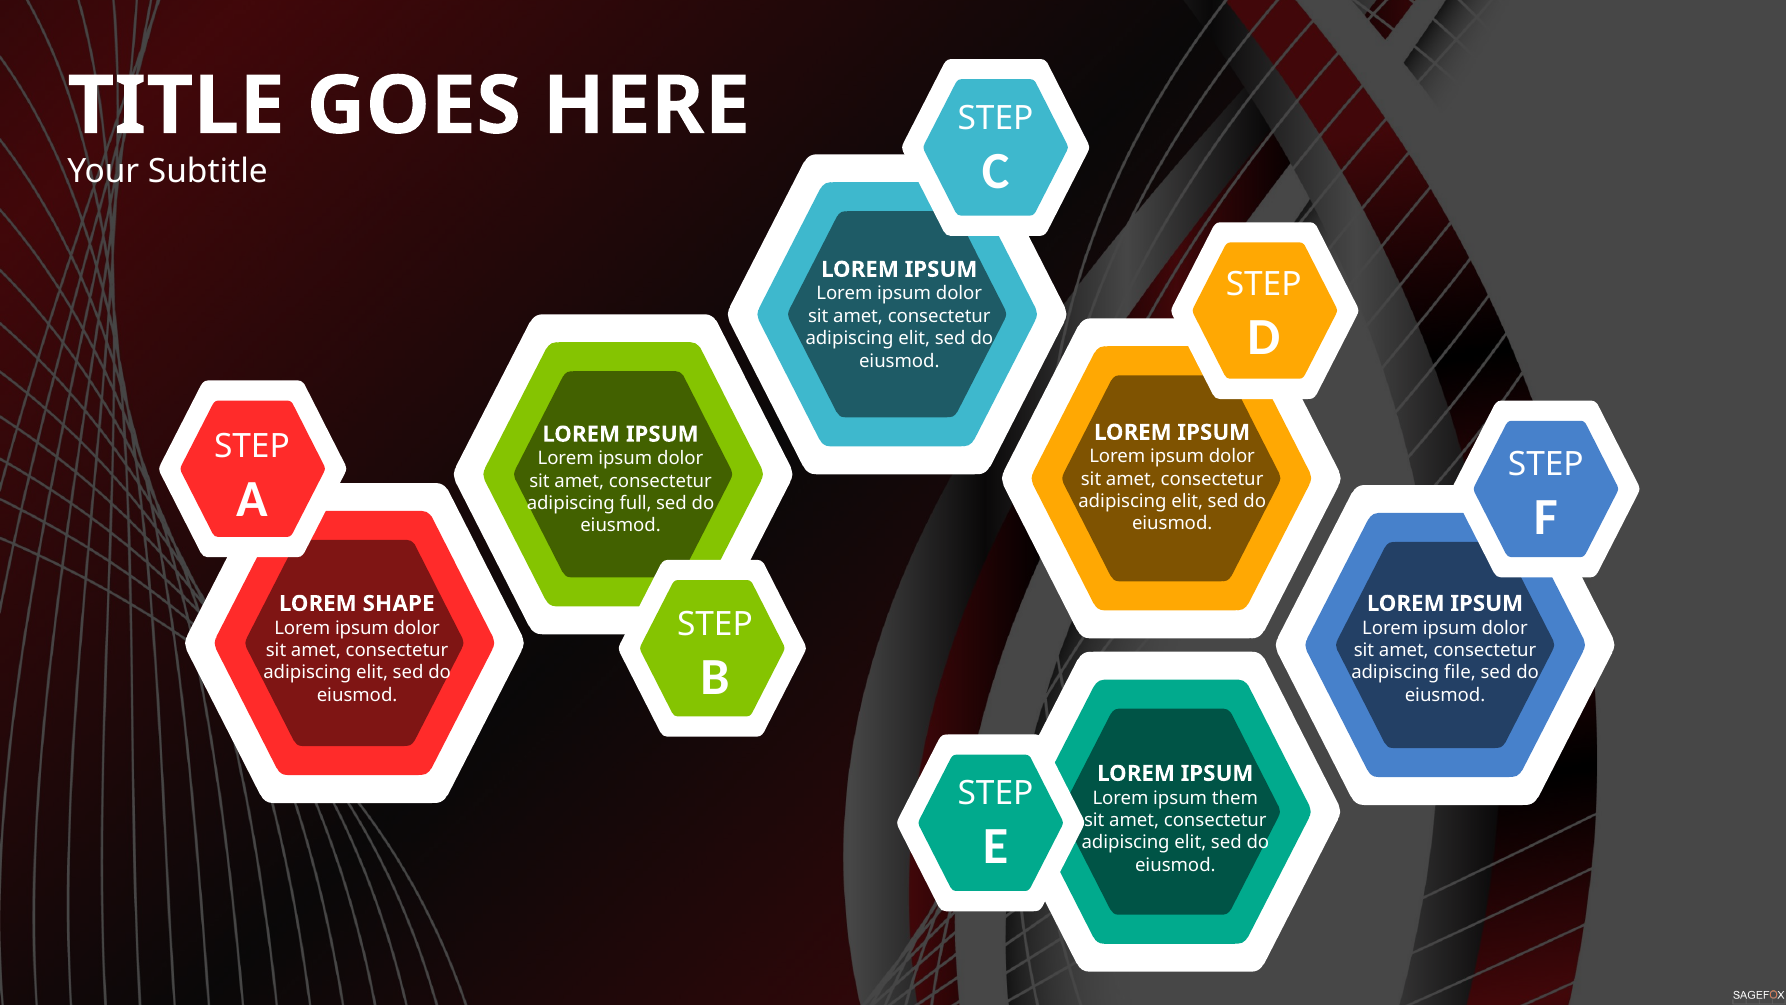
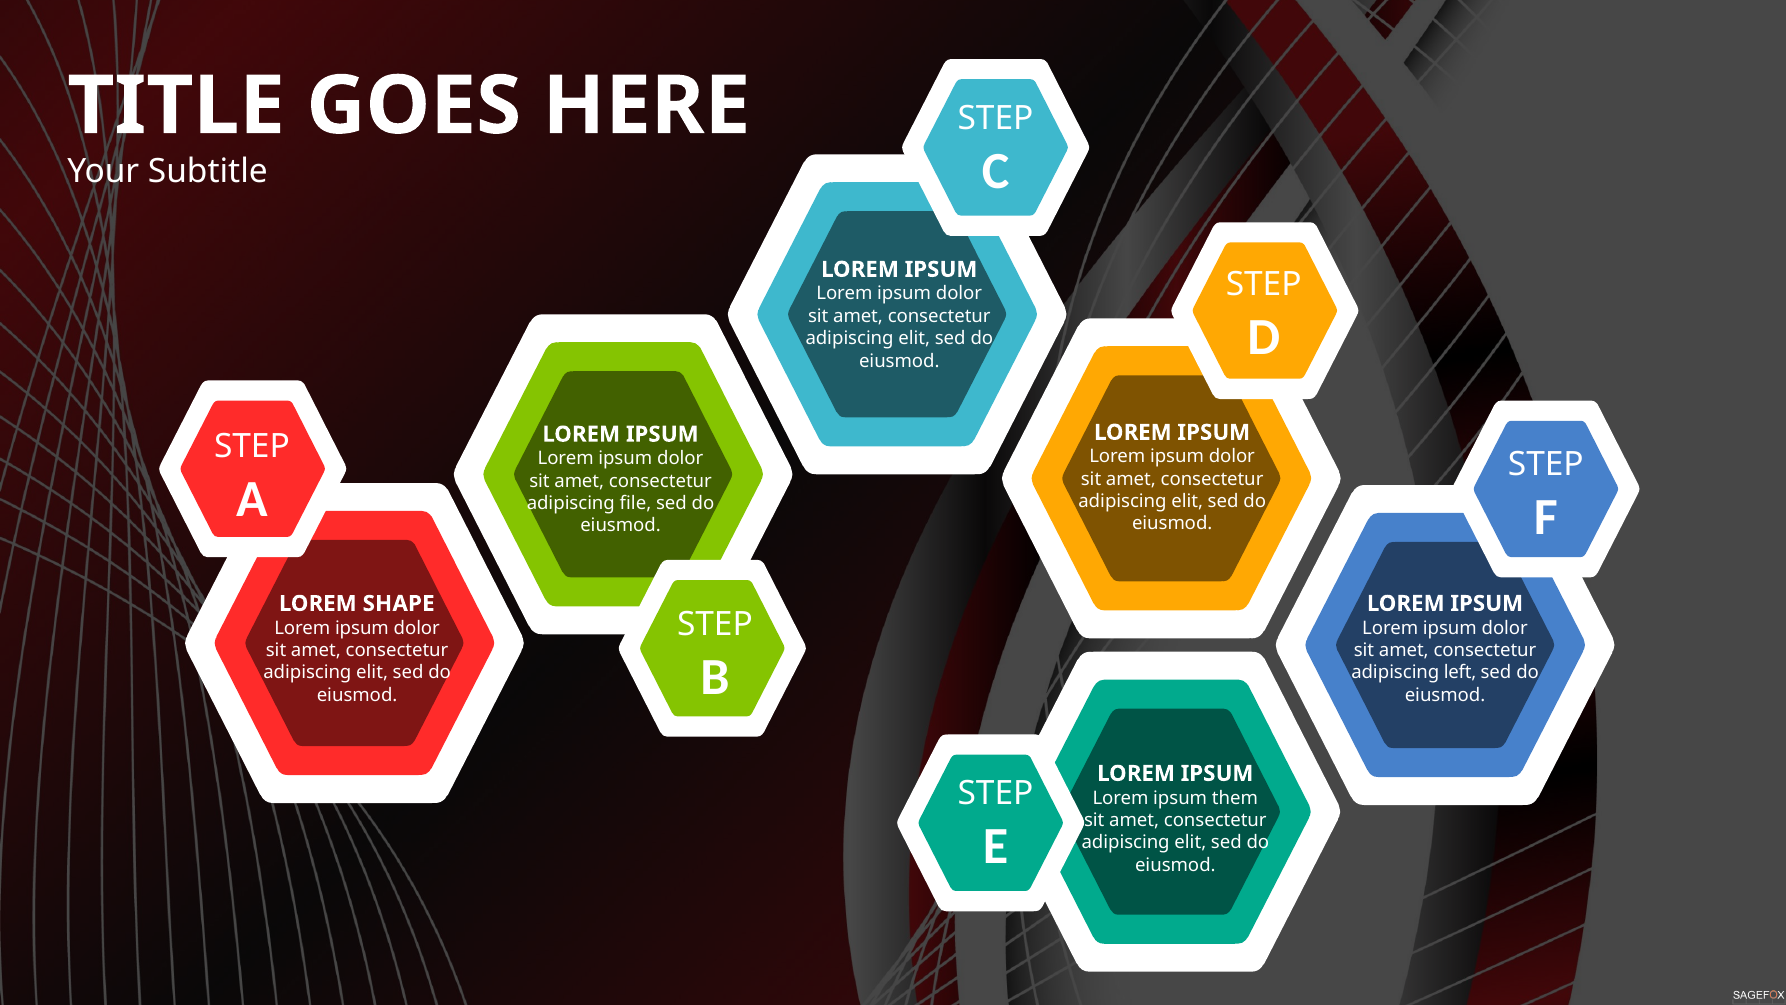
full: full -> file
file: file -> left
